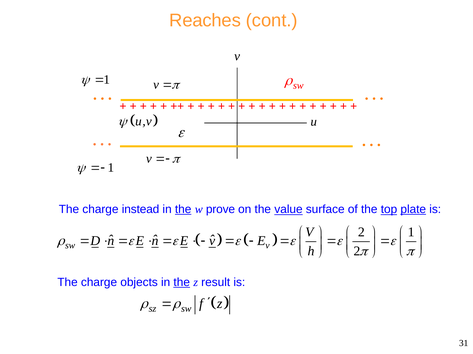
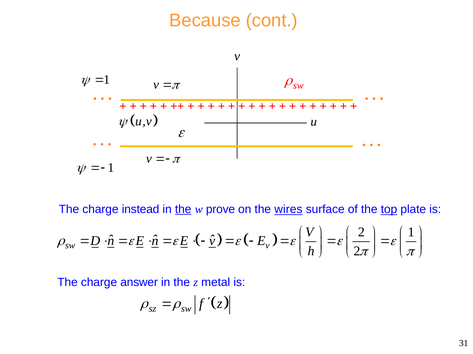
Reaches: Reaches -> Because
value: value -> wires
plate underline: present -> none
objects: objects -> answer
the at (182, 283) underline: present -> none
result: result -> metal
